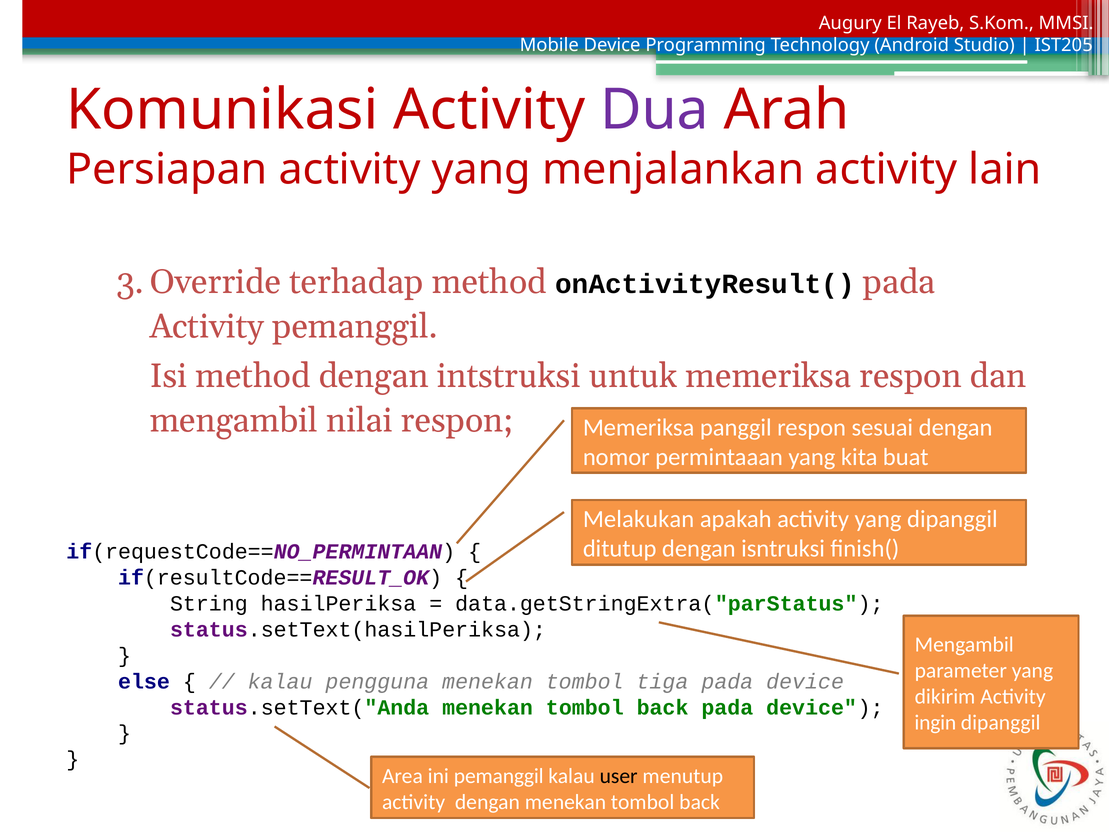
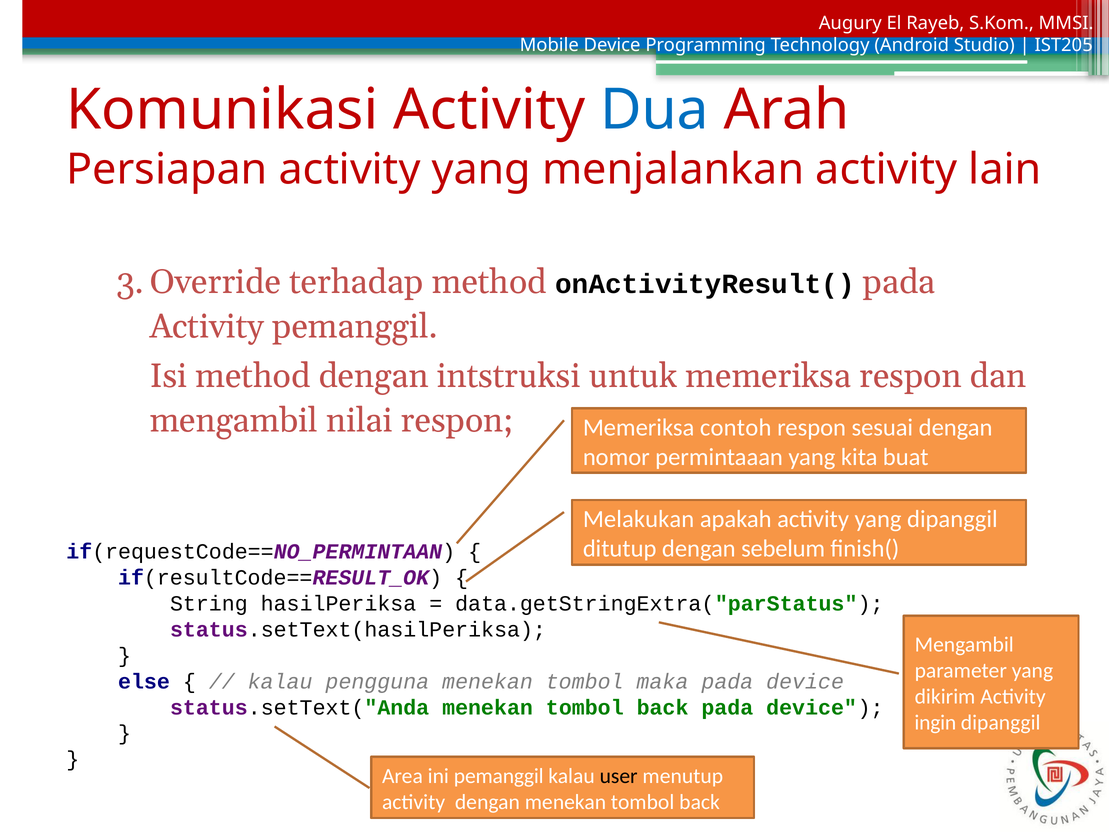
Dua colour: purple -> blue
panggil: panggil -> contoh
isntruksi: isntruksi -> sebelum
tiga: tiga -> maka
